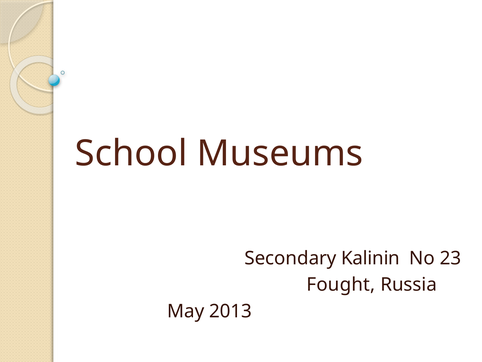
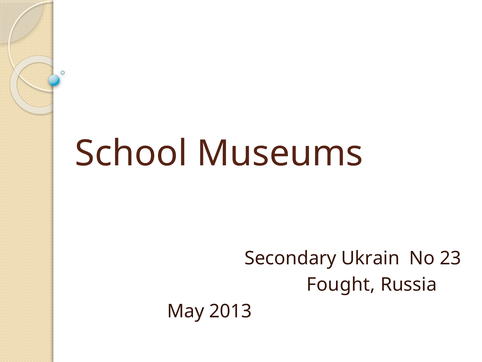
Kalinin: Kalinin -> Ukrain
